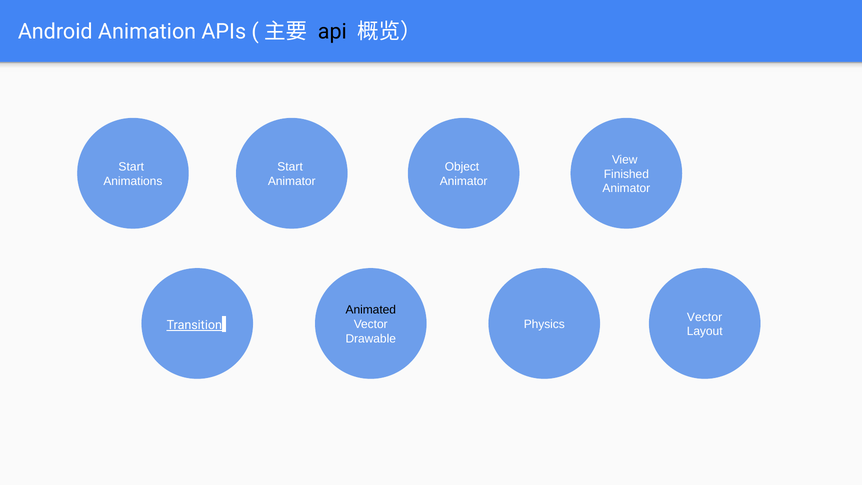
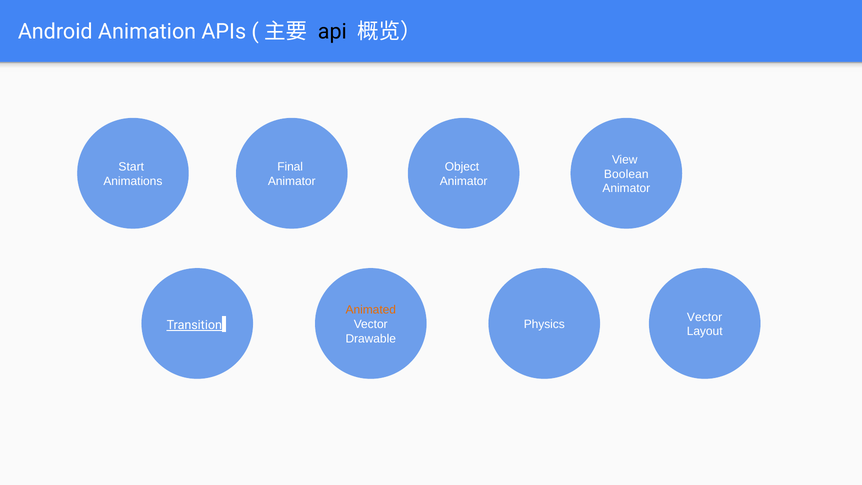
Start at (290, 167): Start -> Final
Finished: Finished -> Boolean
Animated colour: black -> orange
